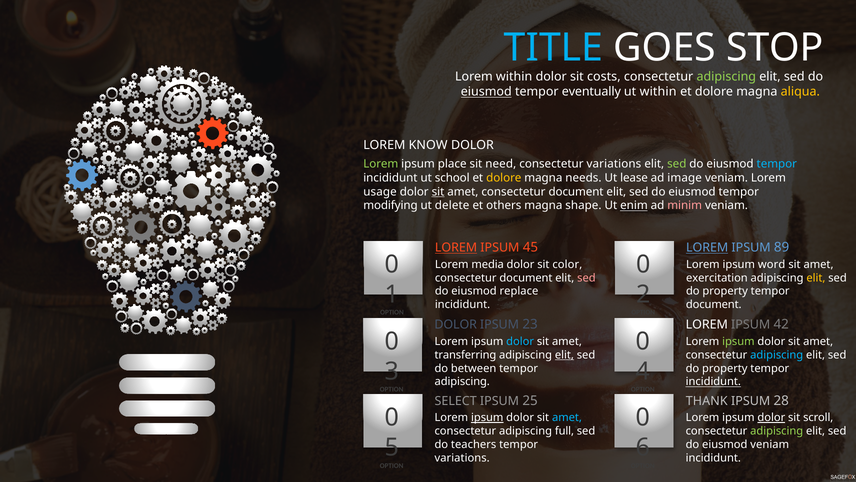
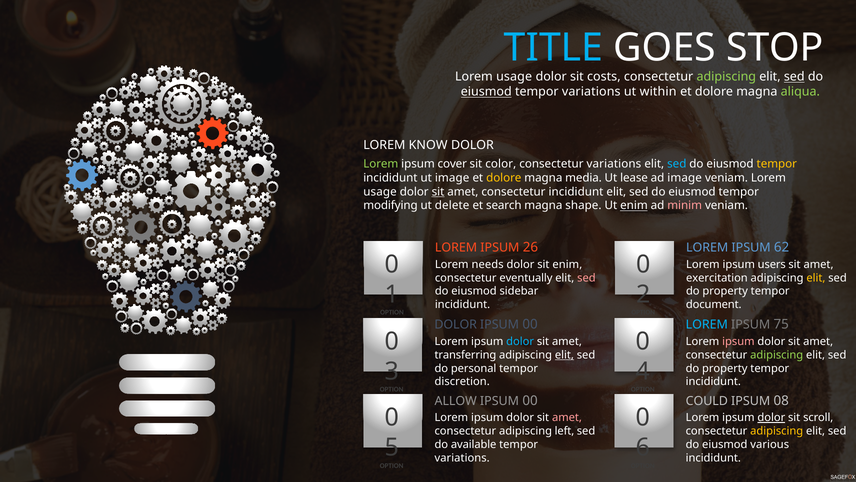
within at (514, 77): within -> usage
sed at (794, 77) underline: none -> present
eventually at (591, 92): eventually -> variations
aliqua colour: yellow -> light green
place: place -> cover
need: need -> color
sed at (677, 164) colour: light green -> light blue
tempor at (777, 164) colour: light blue -> yellow
ut school: school -> image
needs: needs -> media
amet consectetur document: document -> incididunt
others: others -> search
LOREM at (456, 247) underline: present -> none
45: 45 -> 26
LOREM at (707, 247) underline: present -> none
89: 89 -> 62
media: media -> needs
sit color: color -> enim
word: word -> users
document at (526, 278): document -> eventually
replace: replace -> sidebar
23 at (530, 324): 23 -> 00
LOREM at (707, 325) colour: white -> light blue
42: 42 -> 75
ipsum at (738, 341) colour: light green -> pink
adipiscing at (777, 355) colour: light blue -> light green
between: between -> personal
adipiscing at (462, 381): adipiscing -> discretion
incididunt at (713, 381) underline: present -> none
SELECT: SELECT -> ALLOW
25 at (530, 400): 25 -> 00
THANK: THANK -> COULD
28: 28 -> 08
ipsum at (487, 417) underline: present -> none
amet at (567, 417) colour: light blue -> pink
full: full -> left
adipiscing at (777, 431) colour: light green -> yellow
teachers: teachers -> available
eiusmod veniam: veniam -> various
